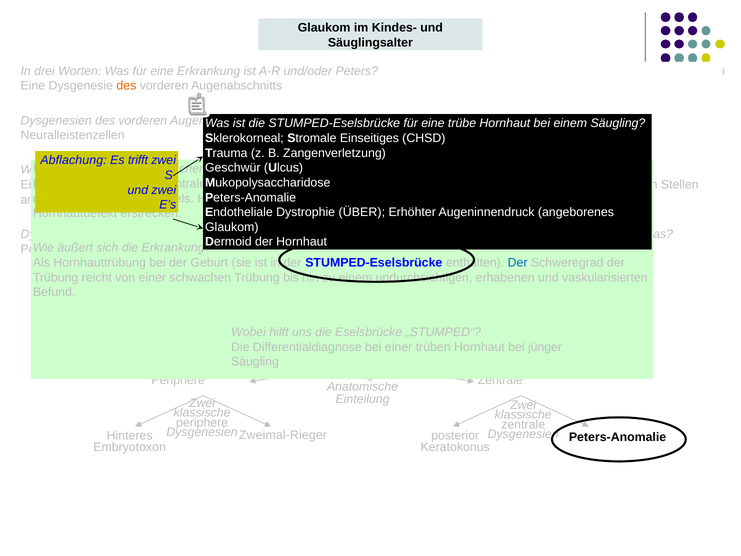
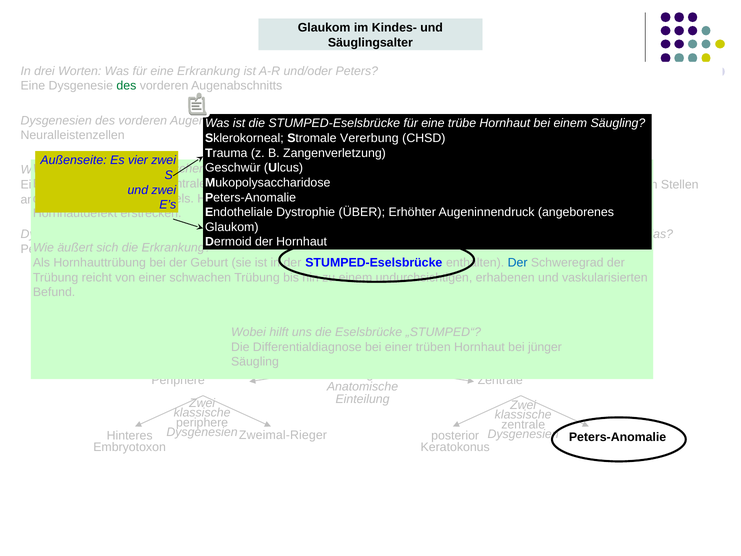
des at (126, 86) colour: orange -> green
Einseitiges: Einseitiges -> Vererbung
Abflachung: Abflachung -> Außenseite
trifft: trifft -> vier
